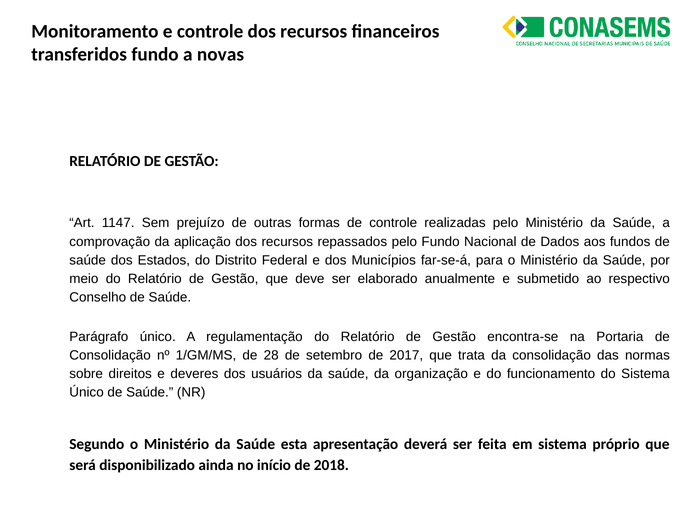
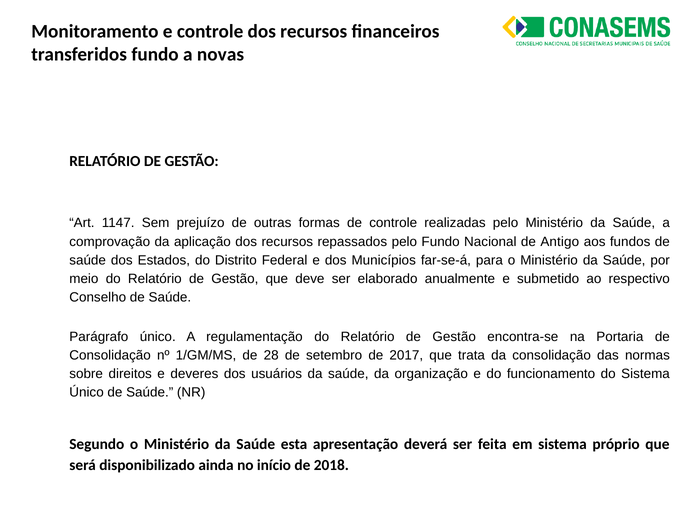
Dados: Dados -> Antigo
